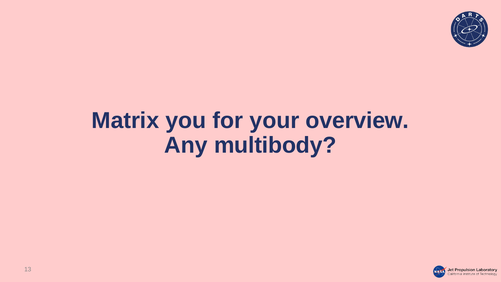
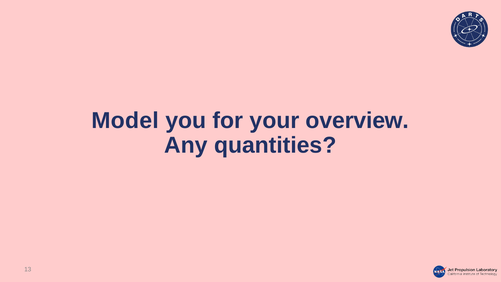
Matrix: Matrix -> Model
multibody: multibody -> quantities
